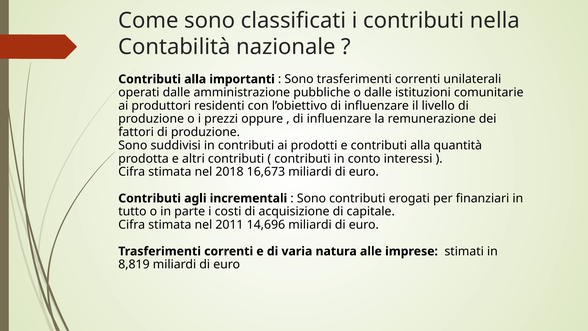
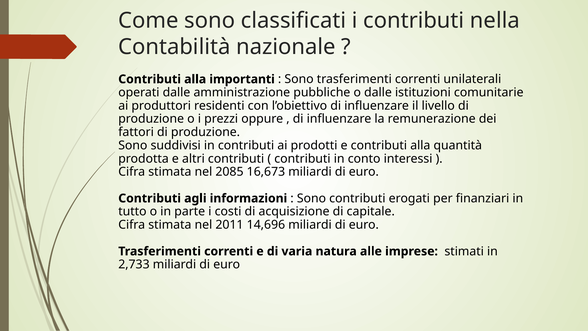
2018: 2018 -> 2085
incrementali: incrementali -> informazioni
8,819: 8,819 -> 2,733
